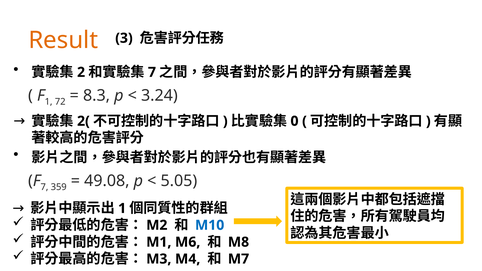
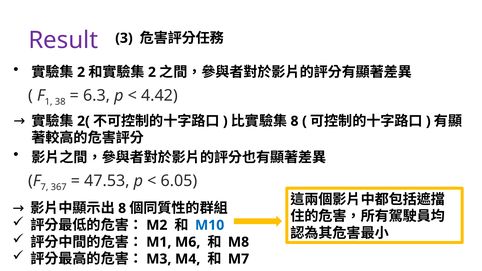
Result colour: orange -> purple
7 at (152, 72): 7 -> 2
72: 72 -> 38
8.3: 8.3 -> 6.3
3.24: 3.24 -> 4.42
0 at (294, 121): 0 -> 8
359: 359 -> 367
49.08: 49.08 -> 47.53
5.05: 5.05 -> 6.05
1 at (122, 208): 1 -> 8
